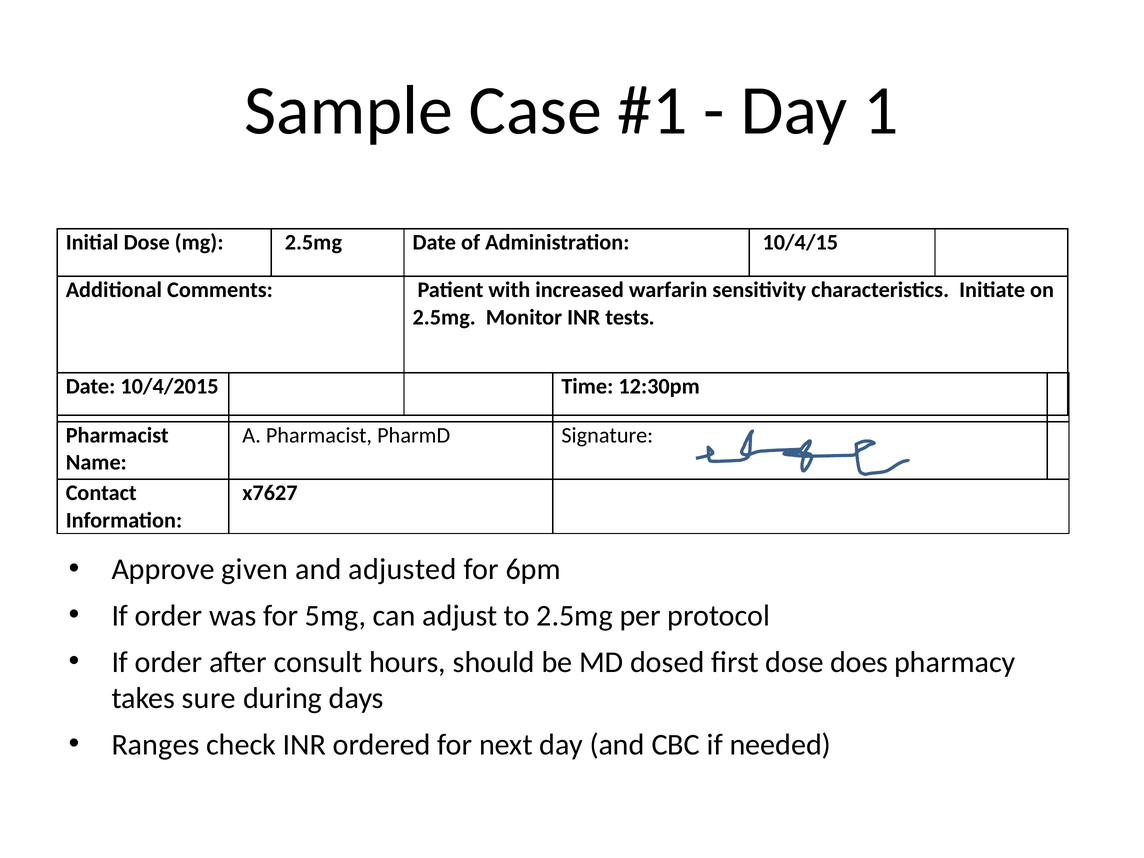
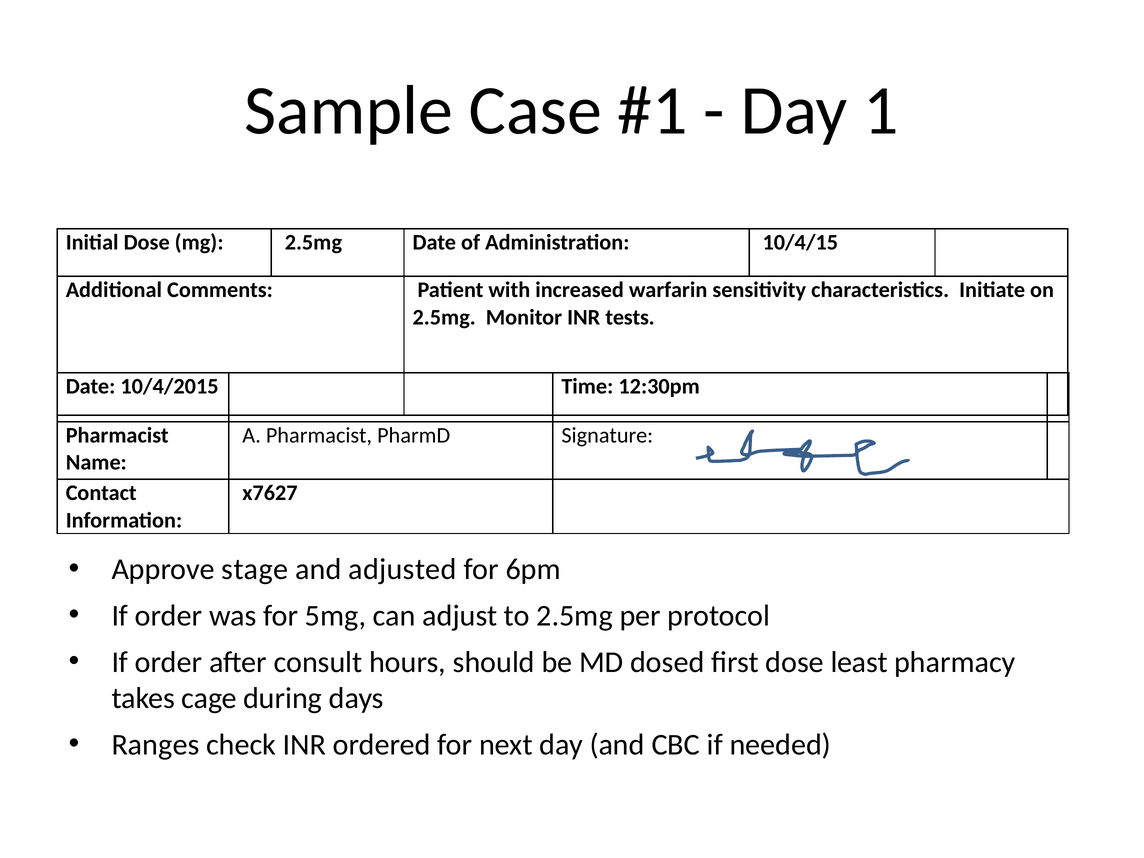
given: given -> stage
does: does -> least
sure: sure -> cage
